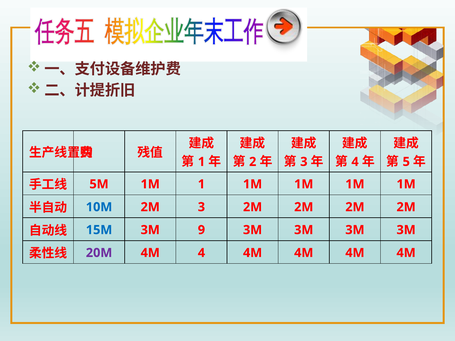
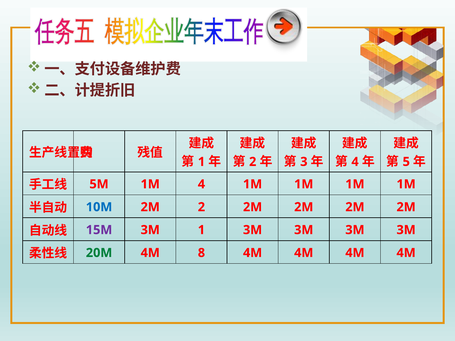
1M 1: 1 -> 4
2M 3: 3 -> 2
15M colour: blue -> purple
3M 9: 9 -> 1
20M colour: purple -> green
4M 4: 4 -> 8
